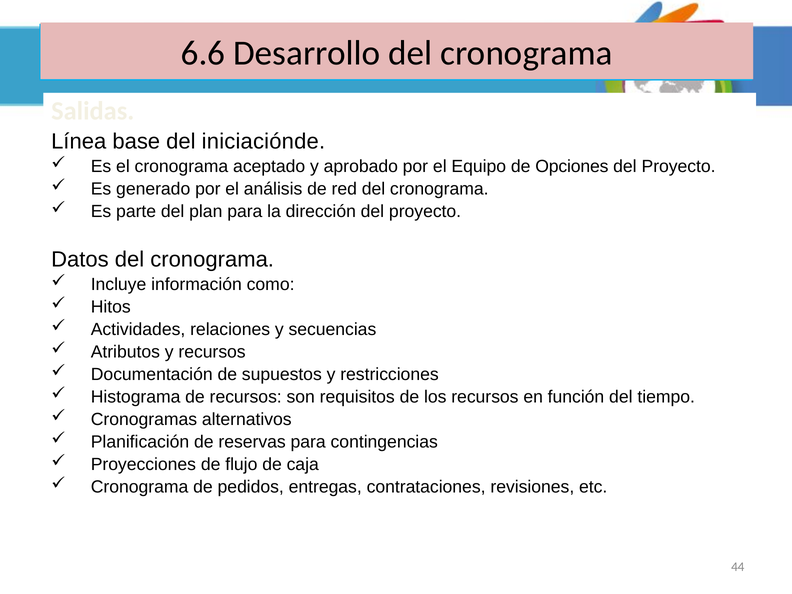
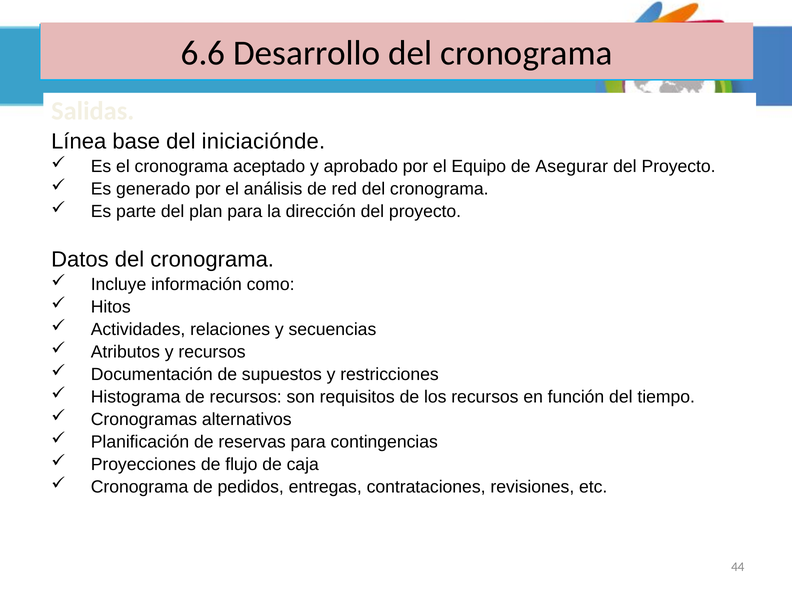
Opciones: Opciones -> Asegurar
